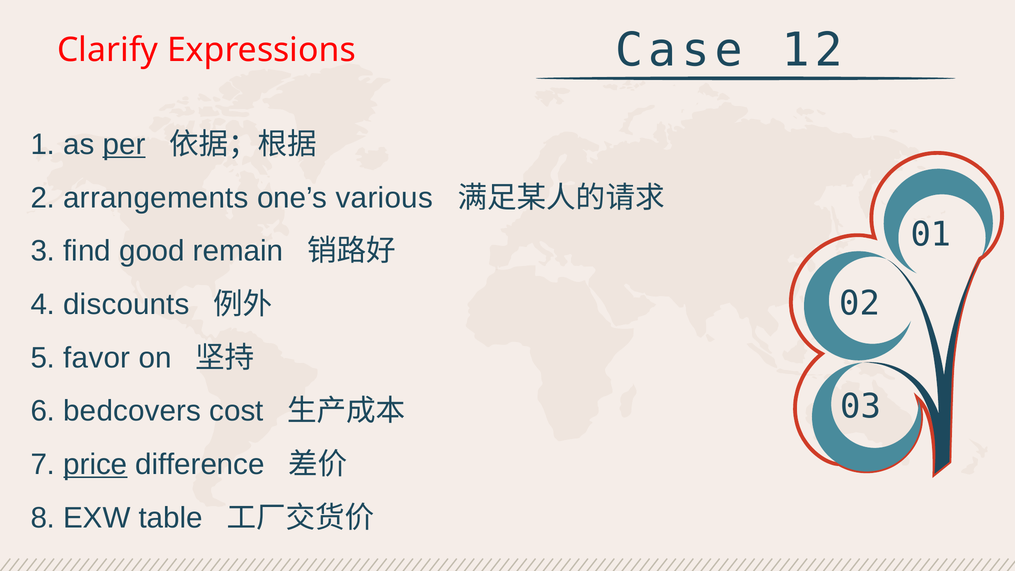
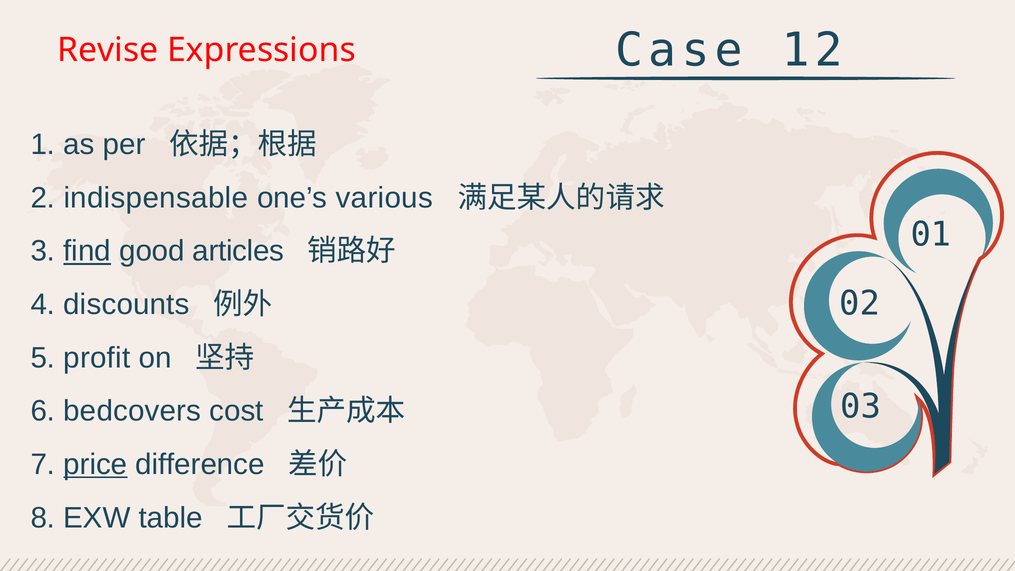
Clarify: Clarify -> Revise
per underline: present -> none
arrangements: arrangements -> indispensable
find underline: none -> present
remain: remain -> articles
favor: favor -> profit
